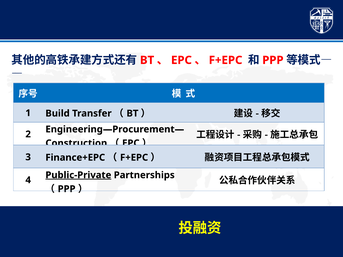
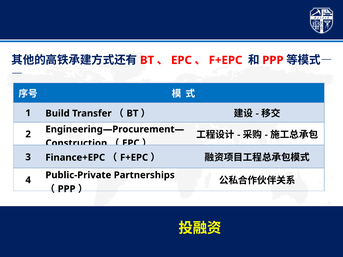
Public-Private underline: present -> none
